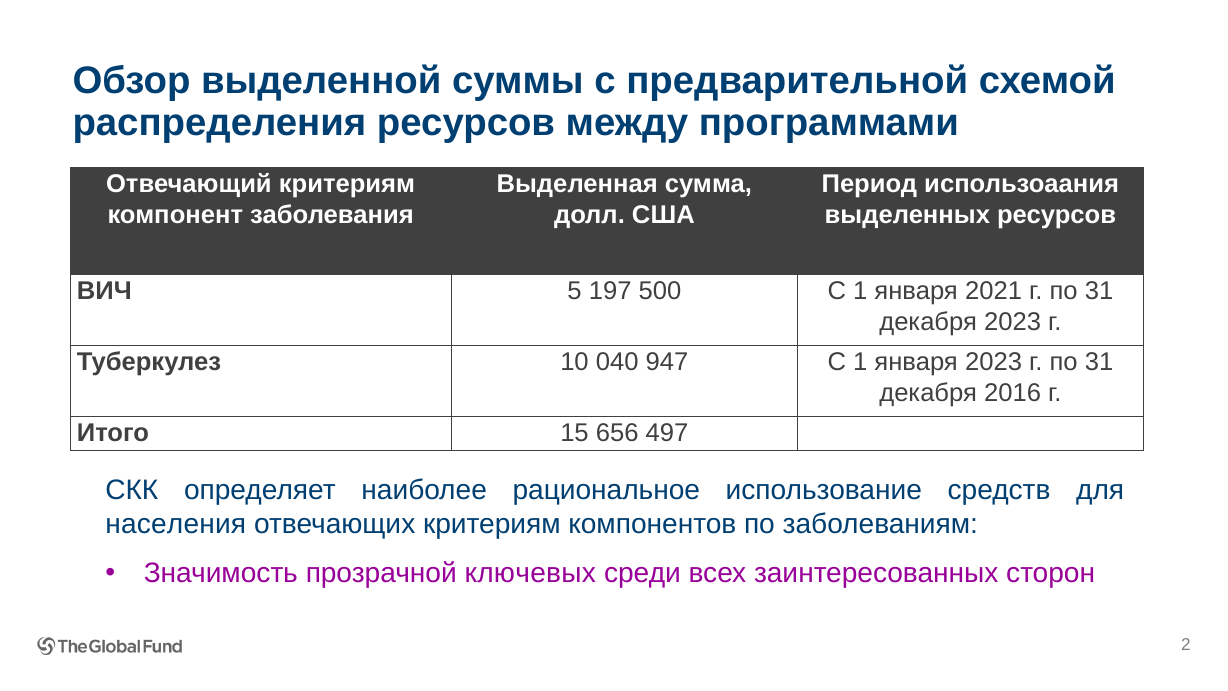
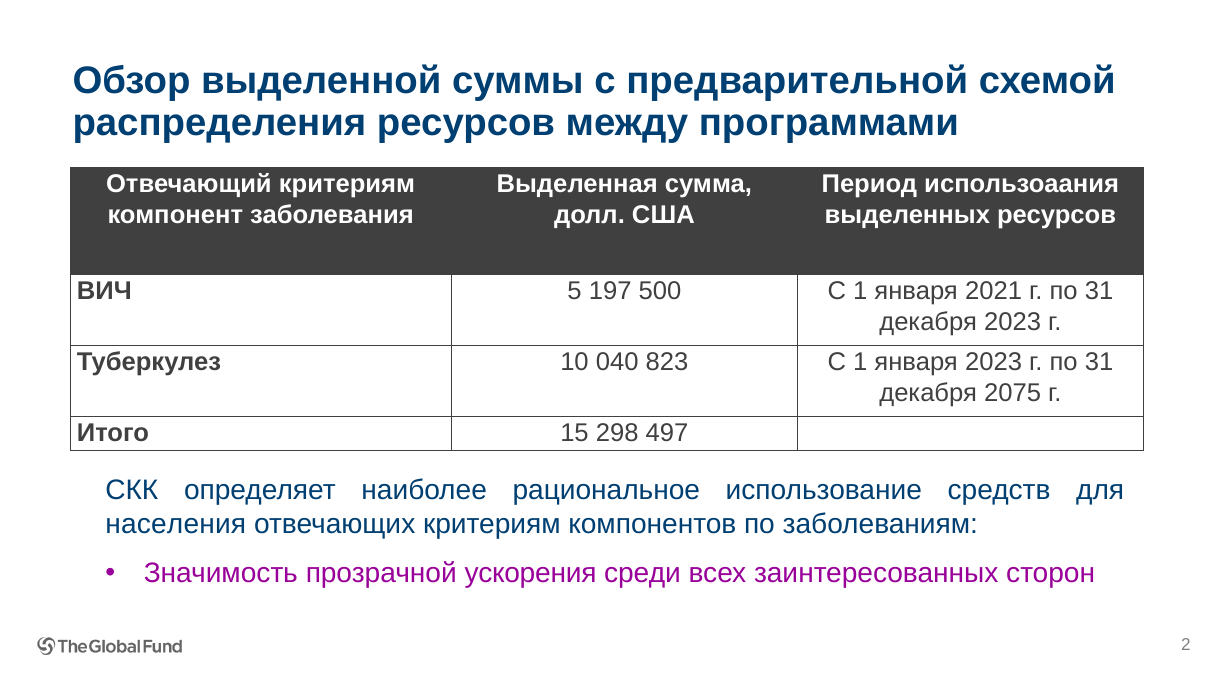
947: 947 -> 823
2016: 2016 -> 2075
656: 656 -> 298
ключевых: ключевых -> ускорения
